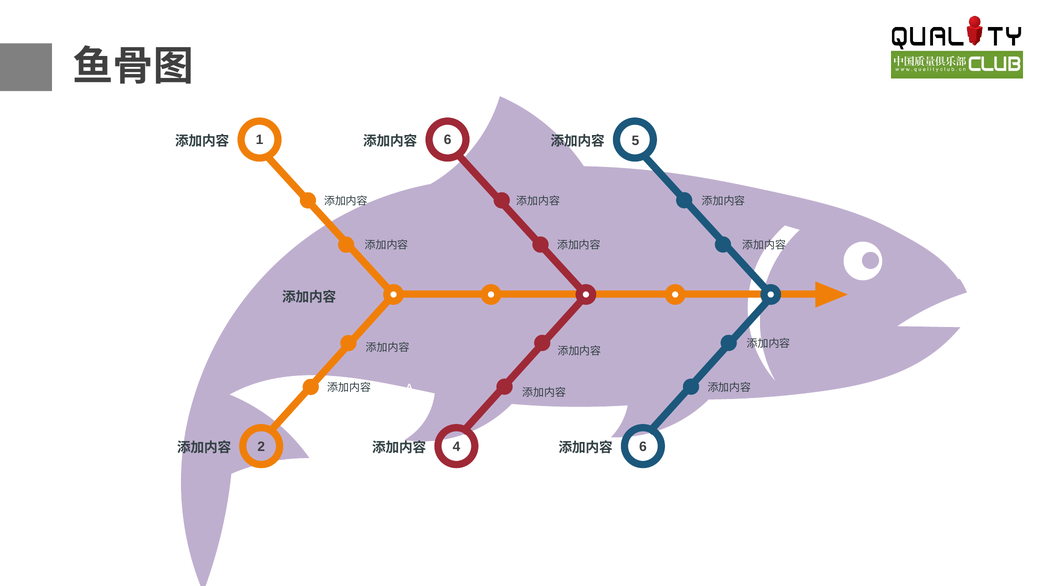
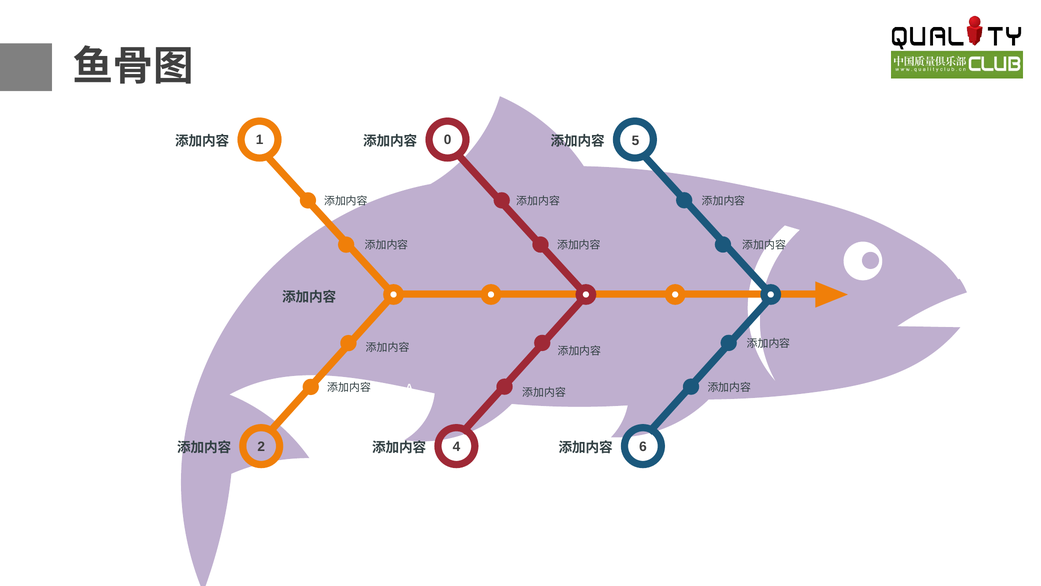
6 at (448, 140): 6 -> 0
